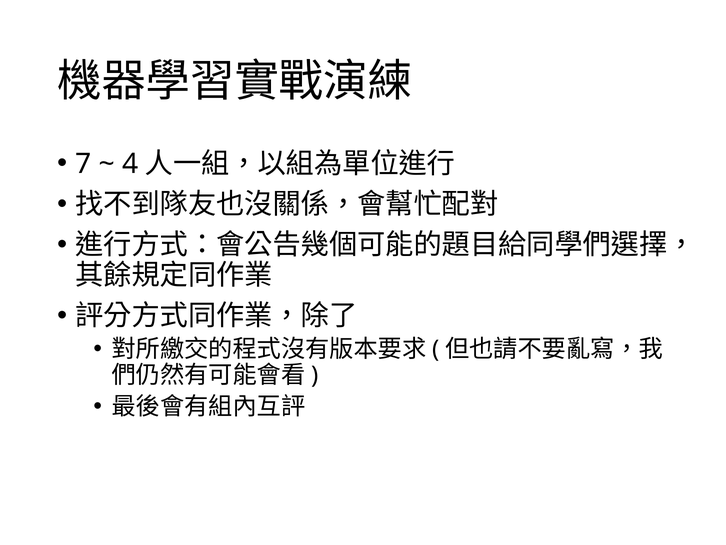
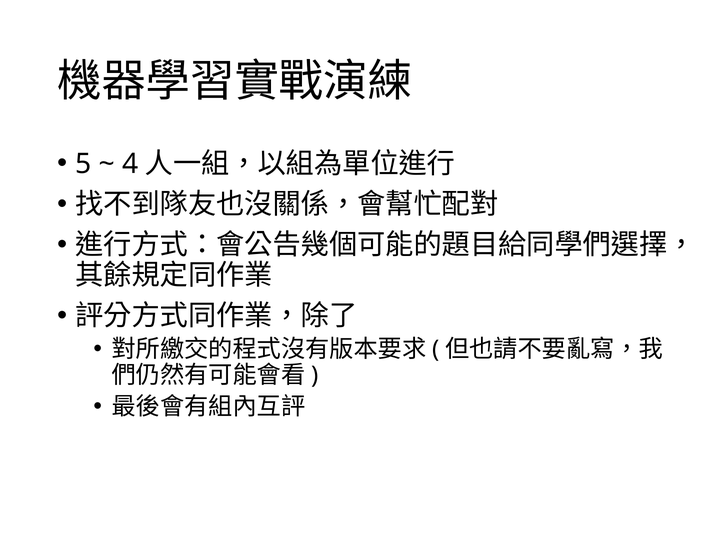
7: 7 -> 5
